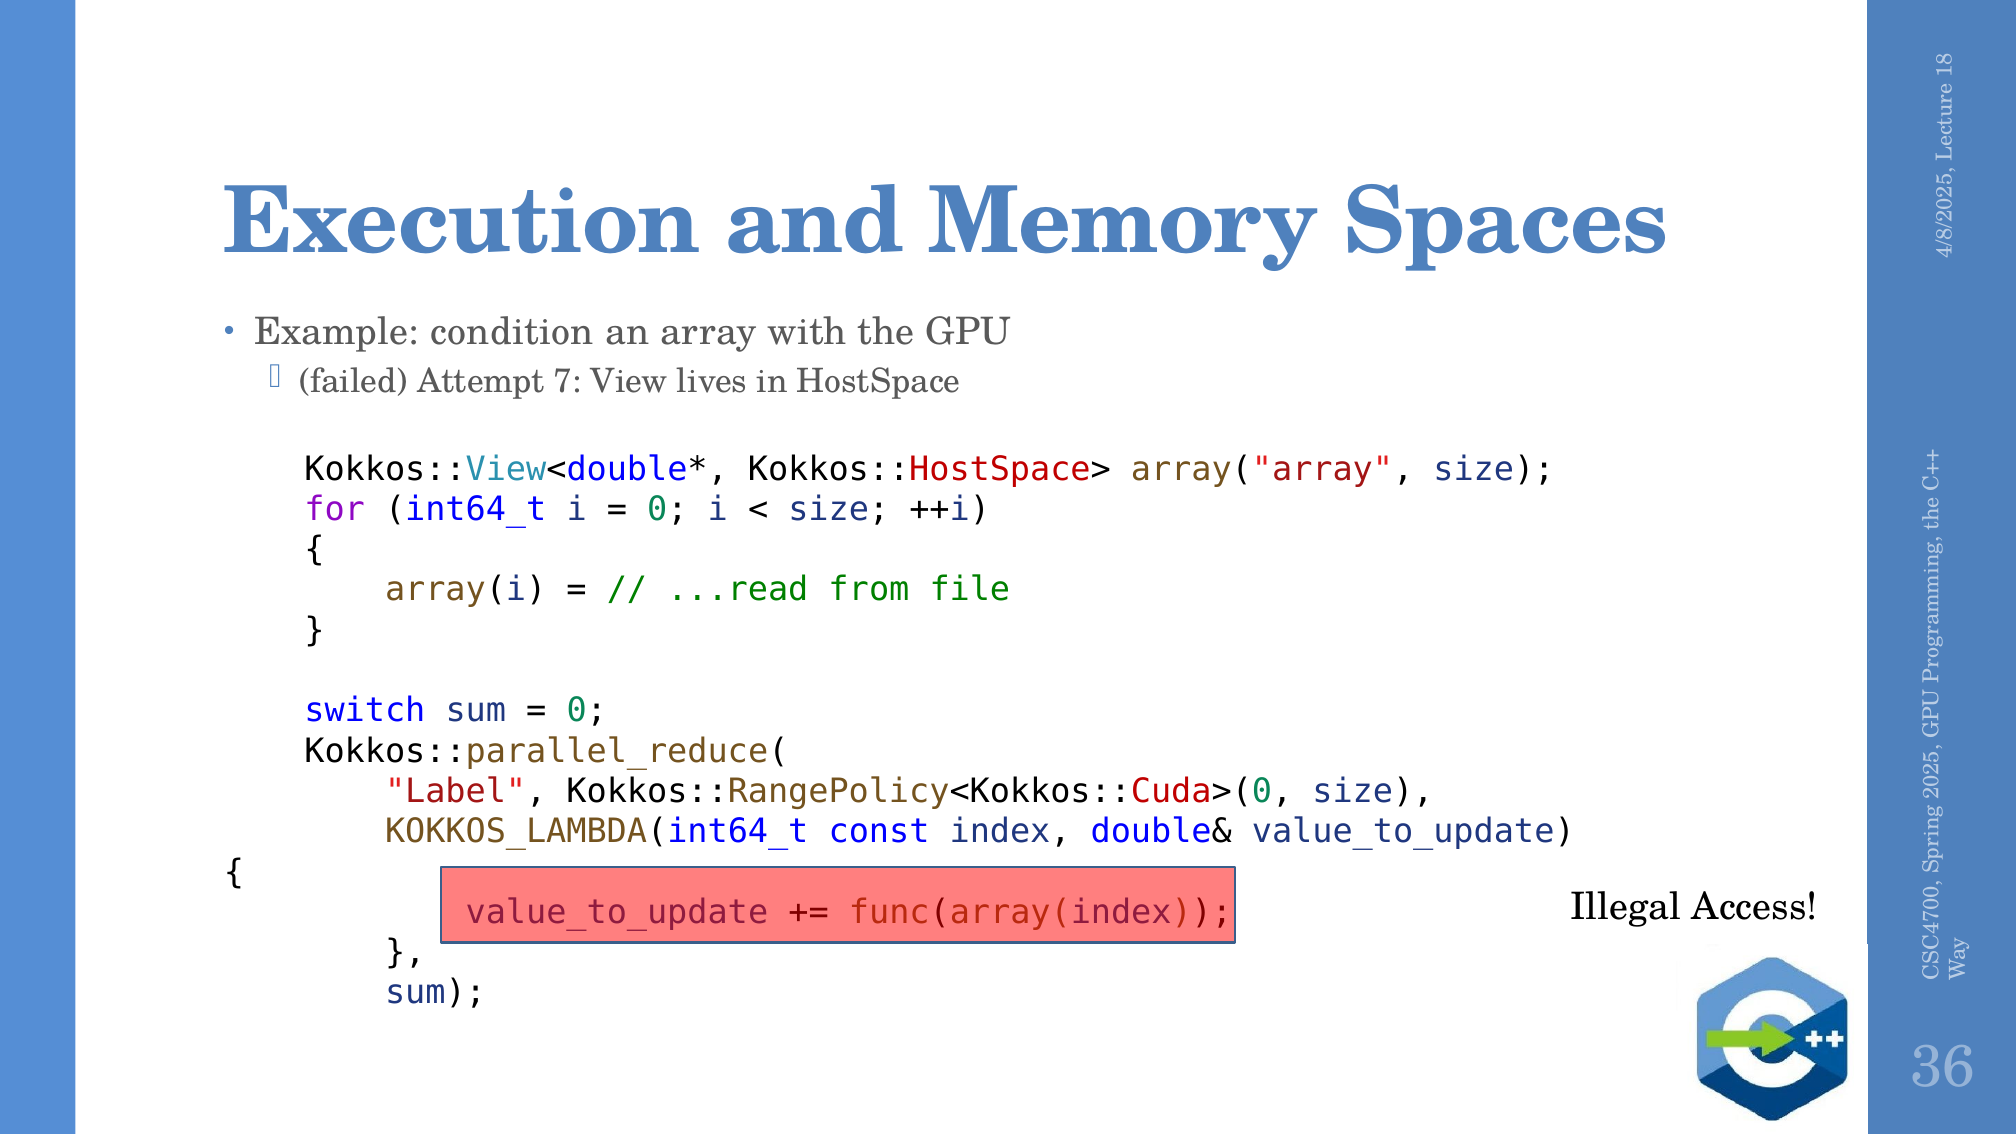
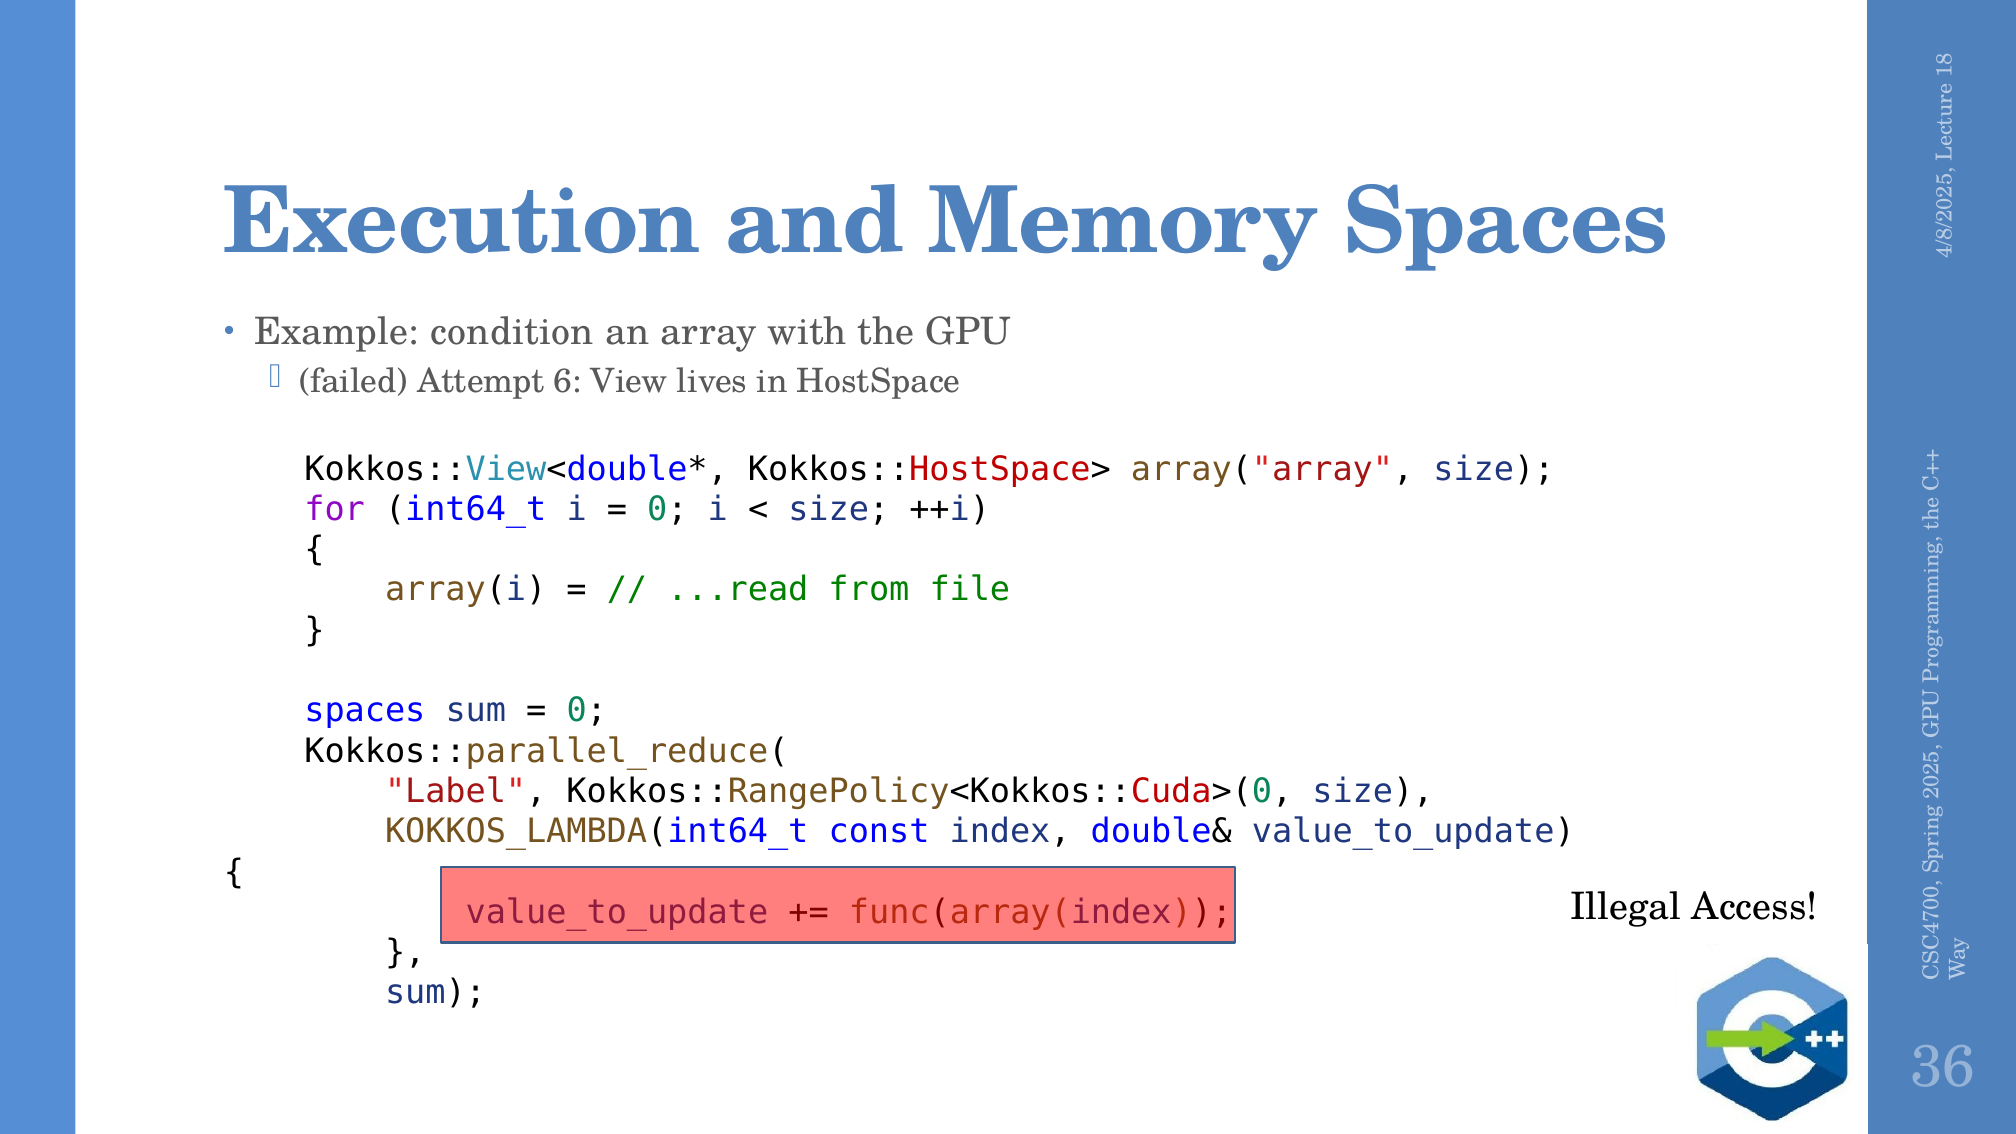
Attempt 7: 7 -> 6
switch at (365, 711): switch -> spaces
